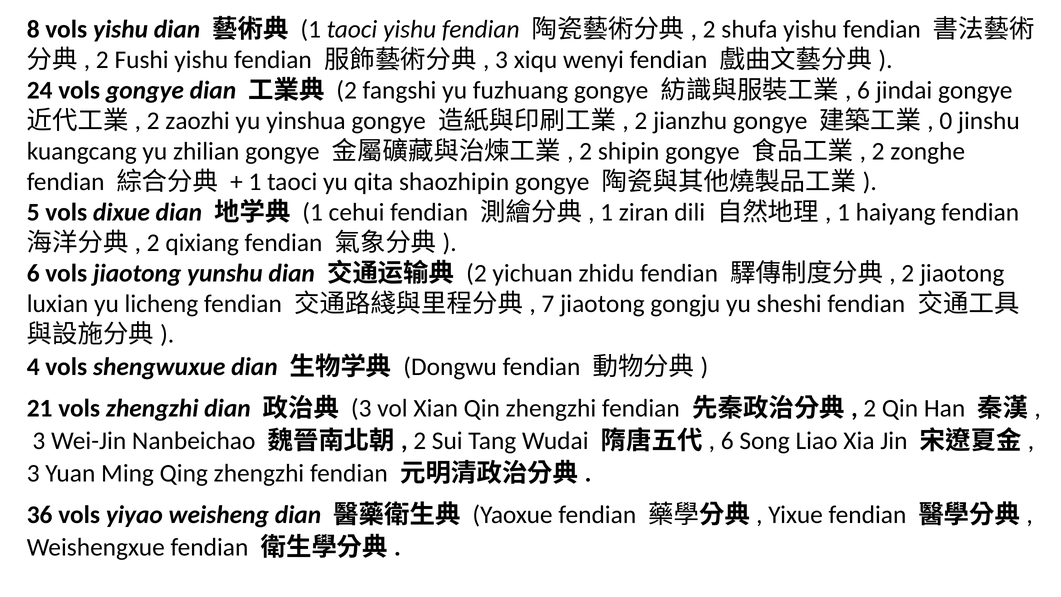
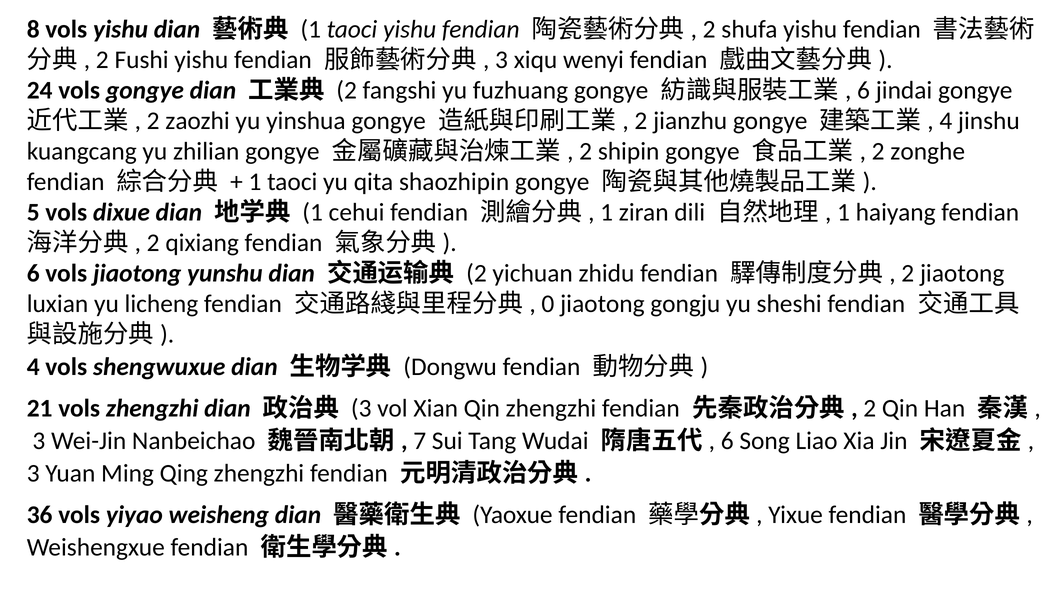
0 at (946, 121): 0 -> 4
7: 7 -> 0
2 at (420, 441): 2 -> 7
